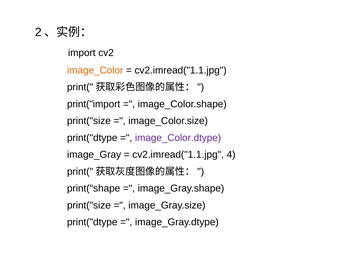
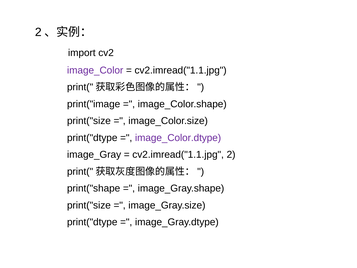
image_Color colour: orange -> purple
print("import: print("import -> print("image
4: 4 -> 2
